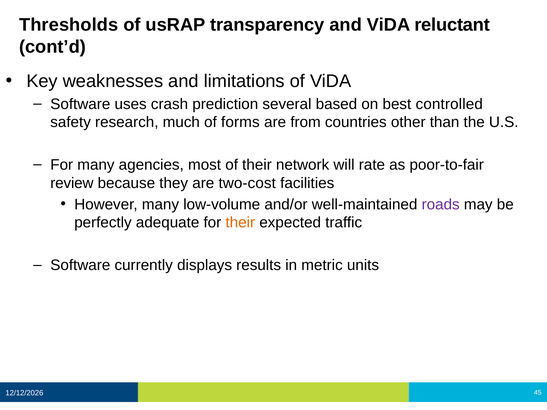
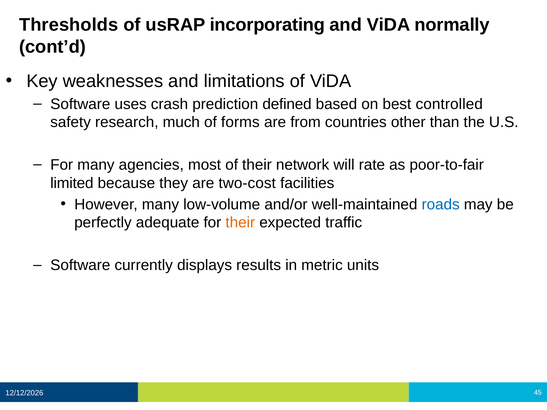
transparency: transparency -> incorporating
reluctant: reluctant -> normally
several: several -> defined
review: review -> limited
roads colour: purple -> blue
